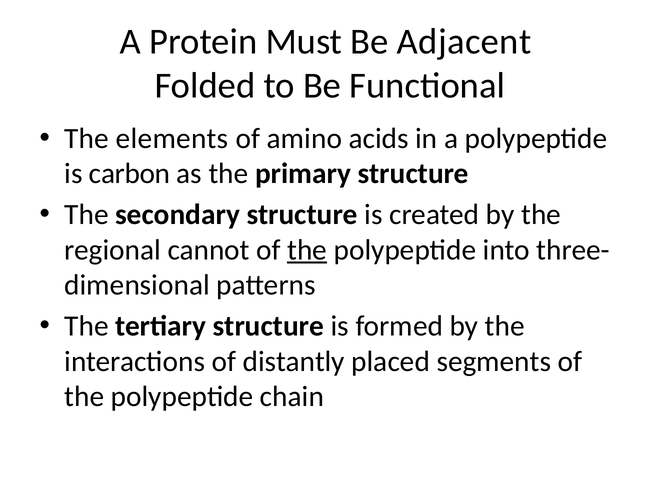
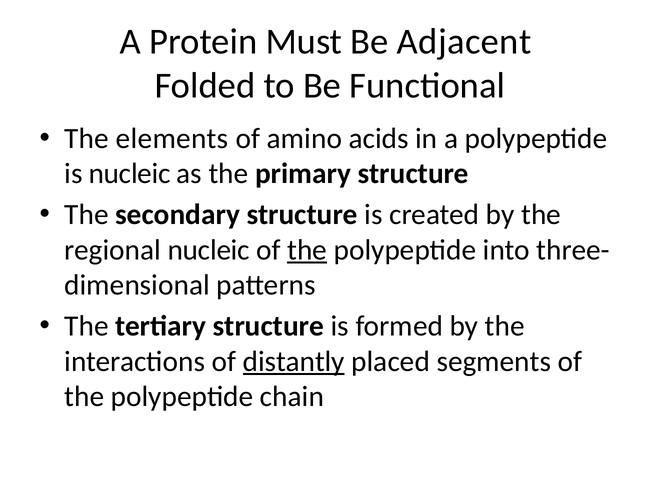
is carbon: carbon -> nucleic
regional cannot: cannot -> nucleic
distantly underline: none -> present
